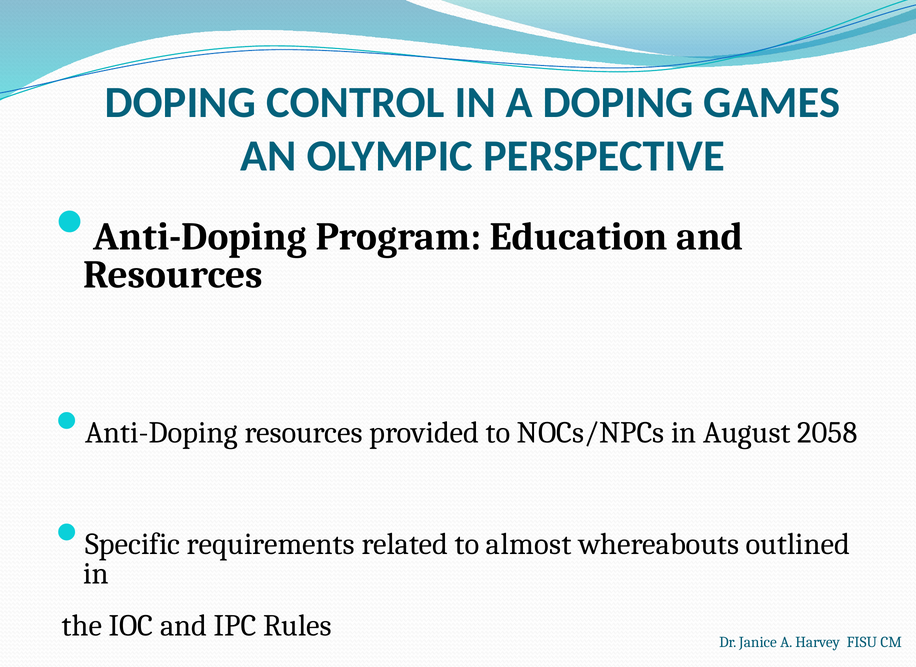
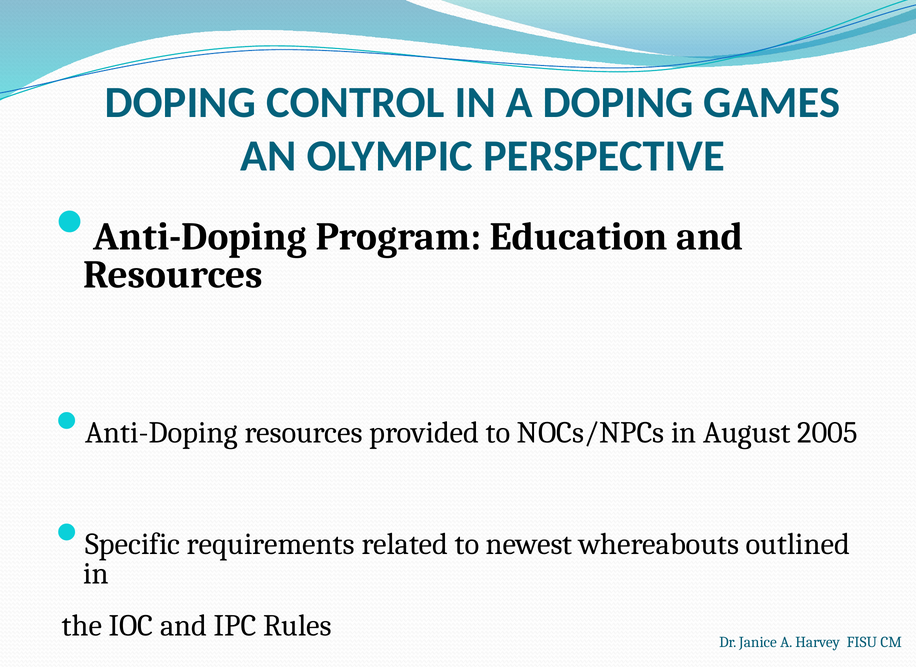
2058: 2058 -> 2005
almost: almost -> newest
